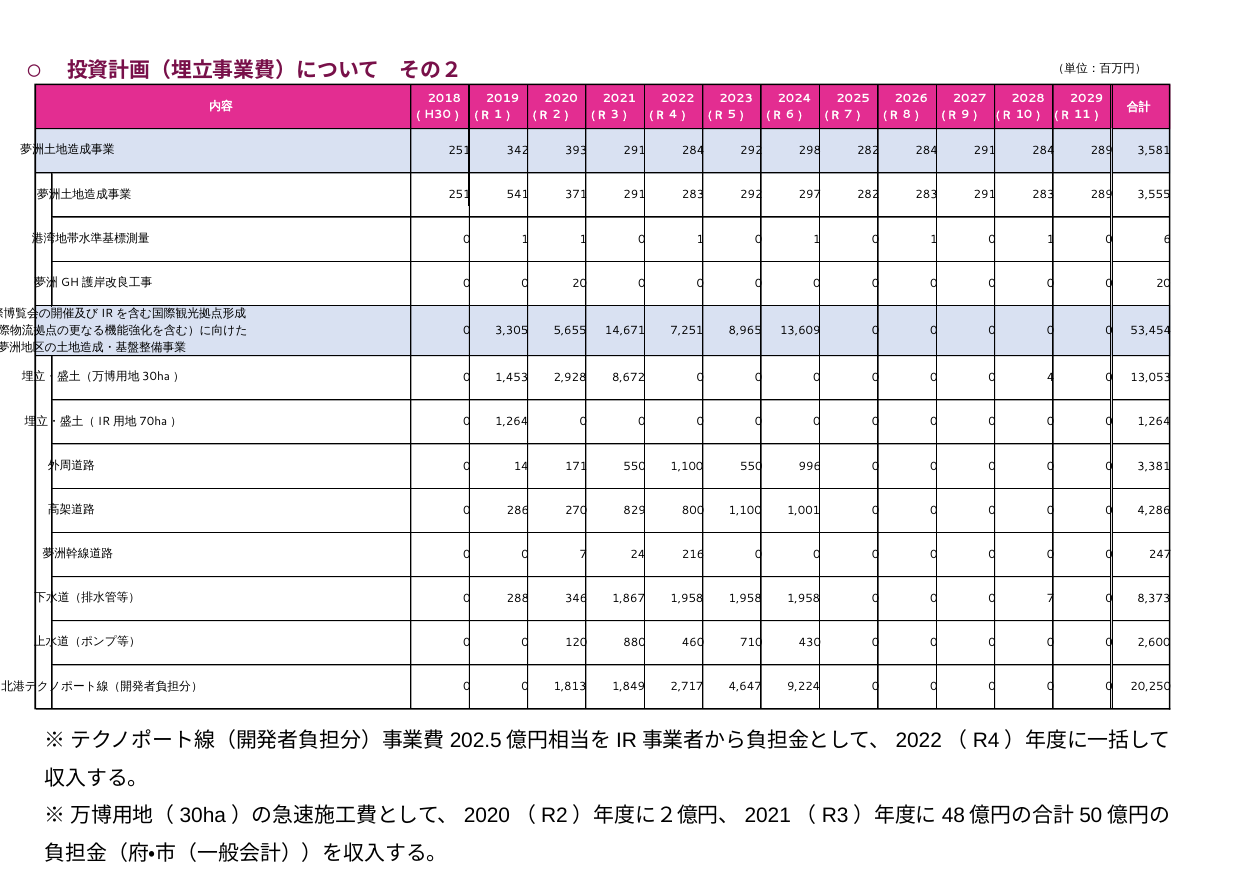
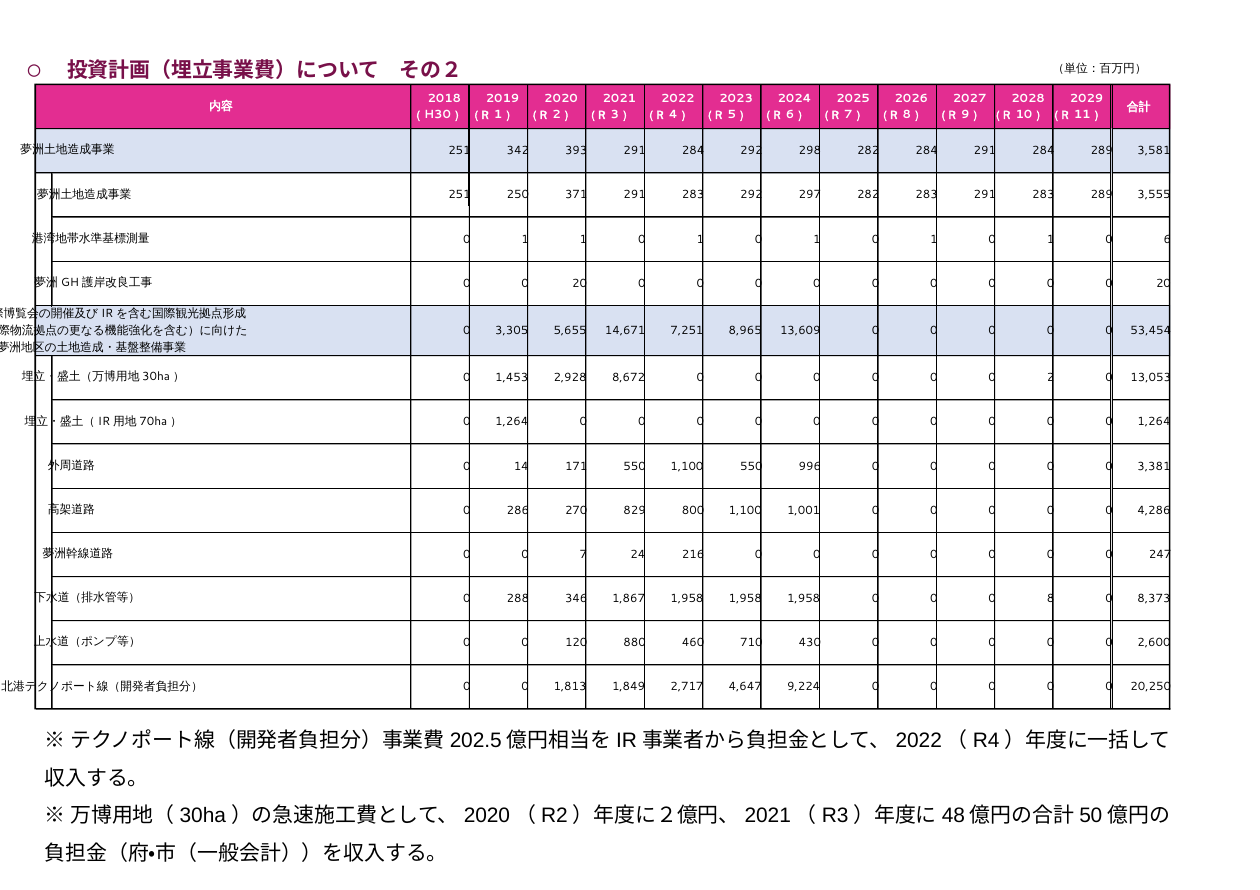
541: 541 -> 250
4: 4 -> 2
7 at (1051, 598): 7 -> 8
